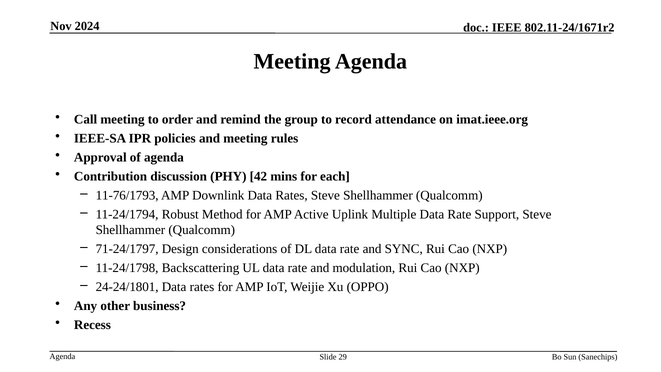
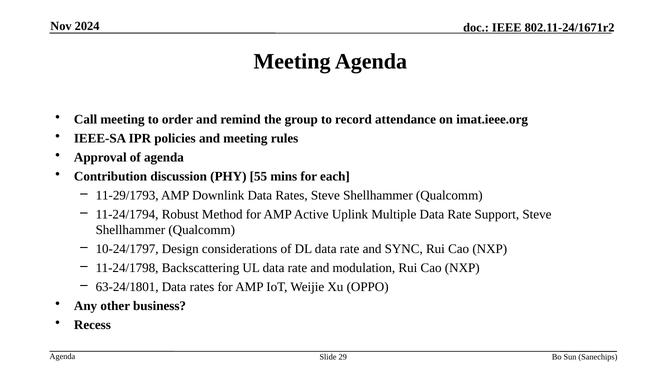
42: 42 -> 55
11-76/1793: 11-76/1793 -> 11-29/1793
71-24/1797: 71-24/1797 -> 10-24/1797
24-24/1801: 24-24/1801 -> 63-24/1801
